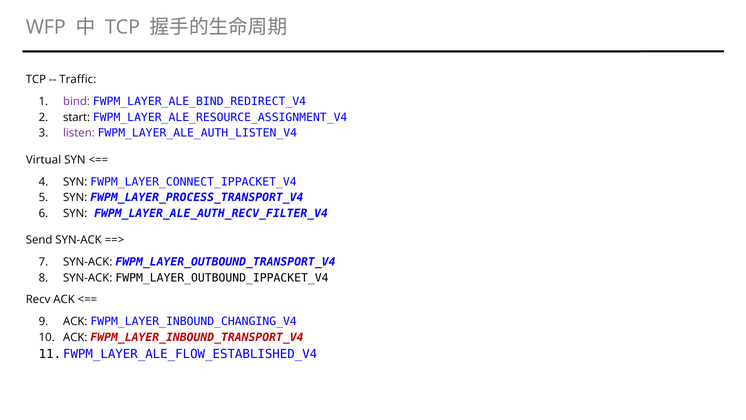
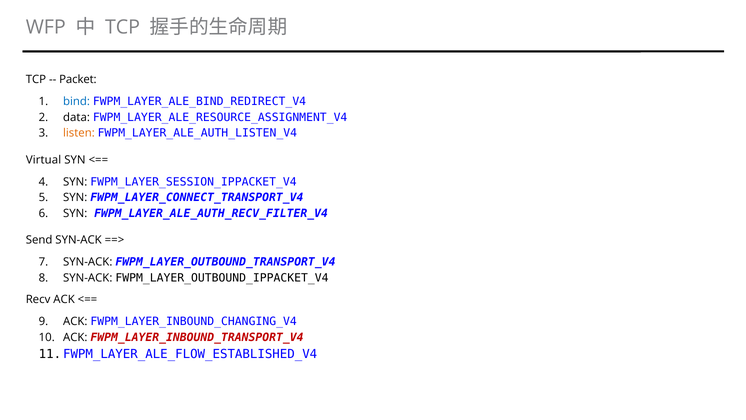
Traffic: Traffic -> Packet
bind colour: purple -> blue
start: start -> data
listen colour: purple -> orange
FWPM_LAYER_CONNECT_IPPACKET_V4: FWPM_LAYER_CONNECT_IPPACKET_V4 -> FWPM_LAYER_SESSION_IPPACKET_V4
FWPM_LAYER_PROCESS_TRANSPORT_V4: FWPM_LAYER_PROCESS_TRANSPORT_V4 -> FWPM_LAYER_CONNECT_TRANSPORT_V4
